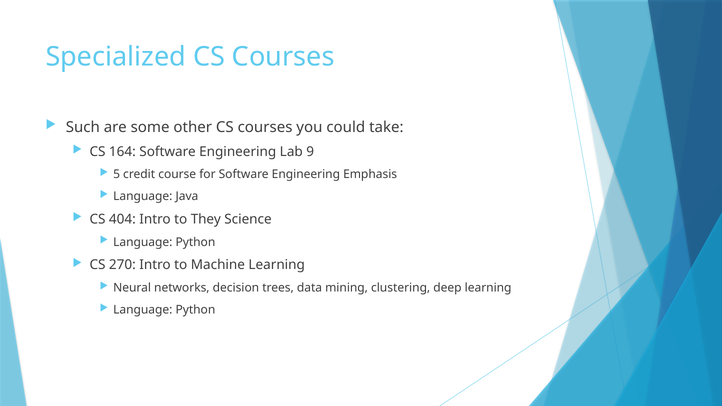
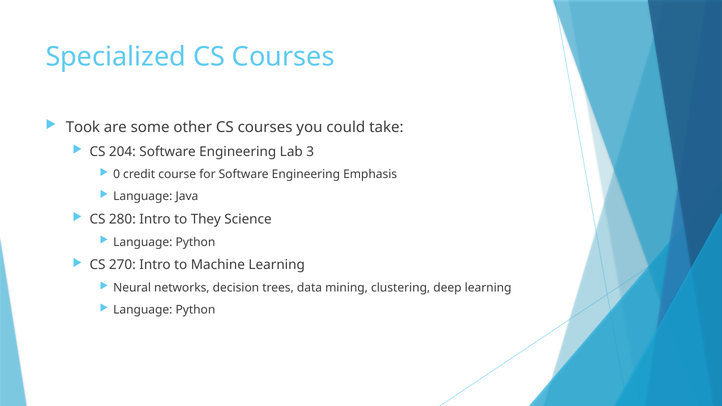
Such: Such -> Took
164: 164 -> 204
9: 9 -> 3
5: 5 -> 0
404: 404 -> 280
